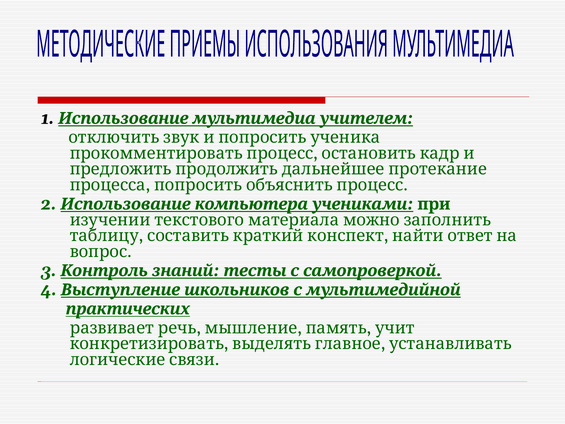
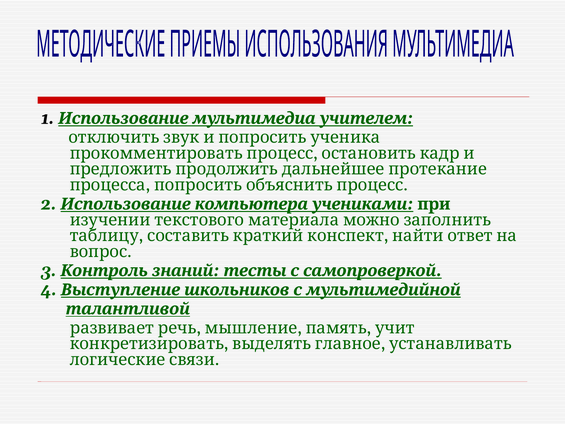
практических: практических -> талантливой
